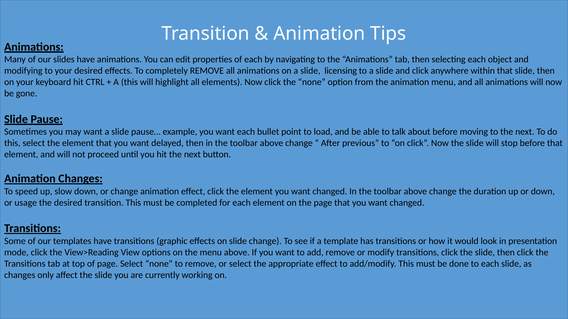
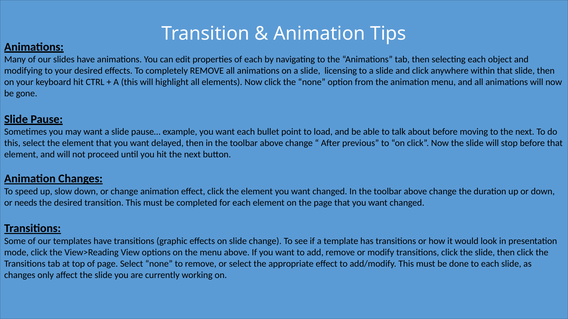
usage: usage -> needs
